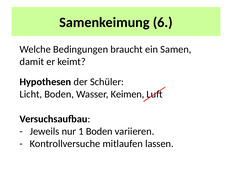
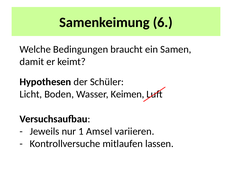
1 Boden: Boden -> Amsel
